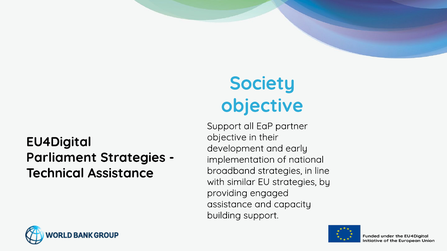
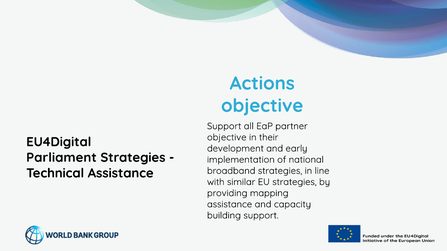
Society: Society -> Actions
engaged: engaged -> mapping
